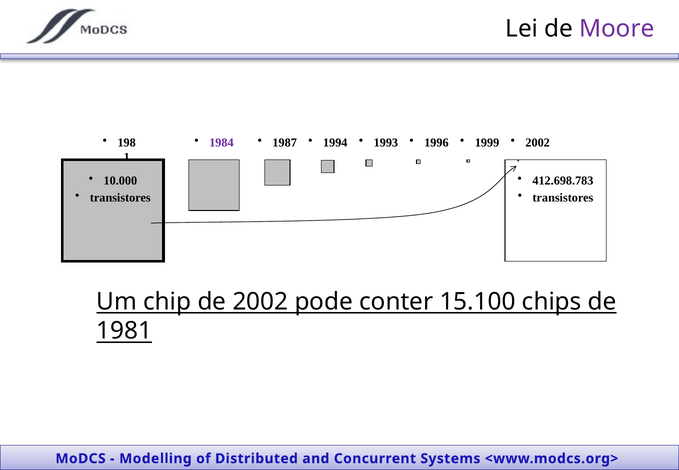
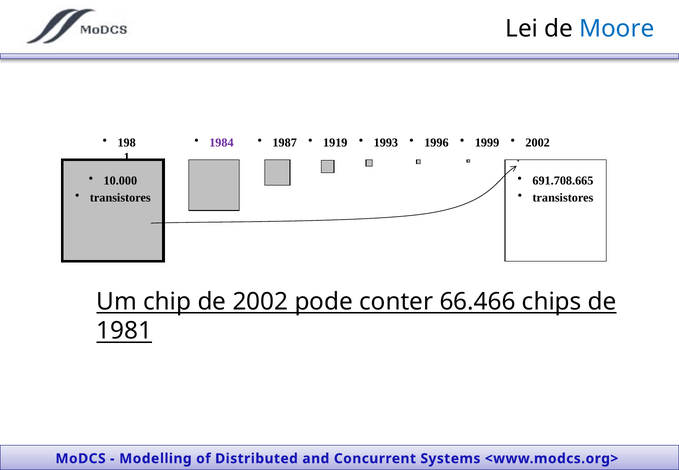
Moore colour: purple -> blue
1994: 1994 -> 1919
412.698.783: 412.698.783 -> 691.708.665
15.100: 15.100 -> 66.466
